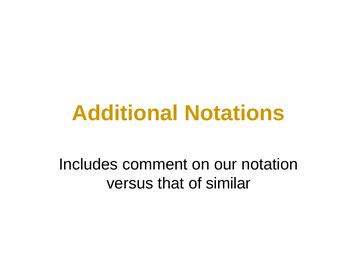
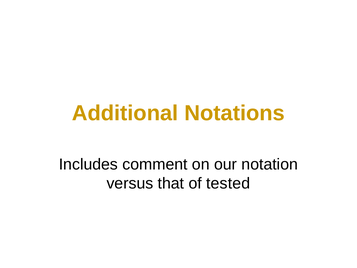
similar: similar -> tested
